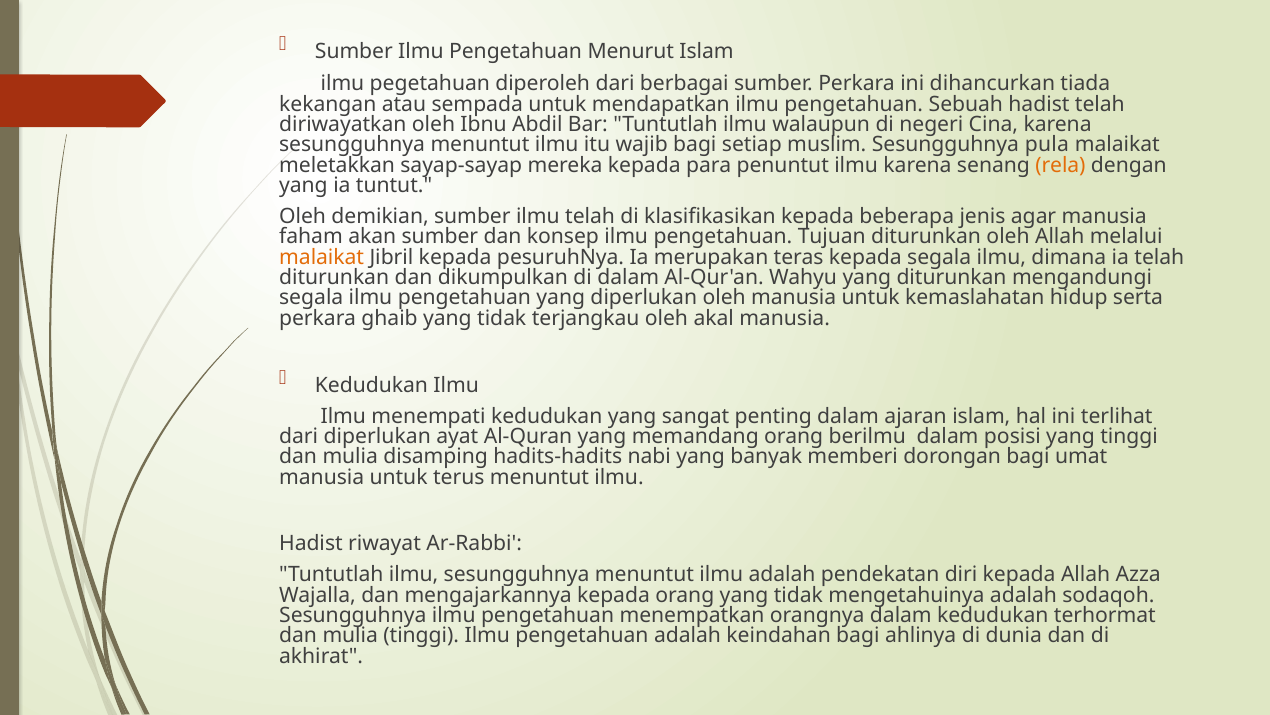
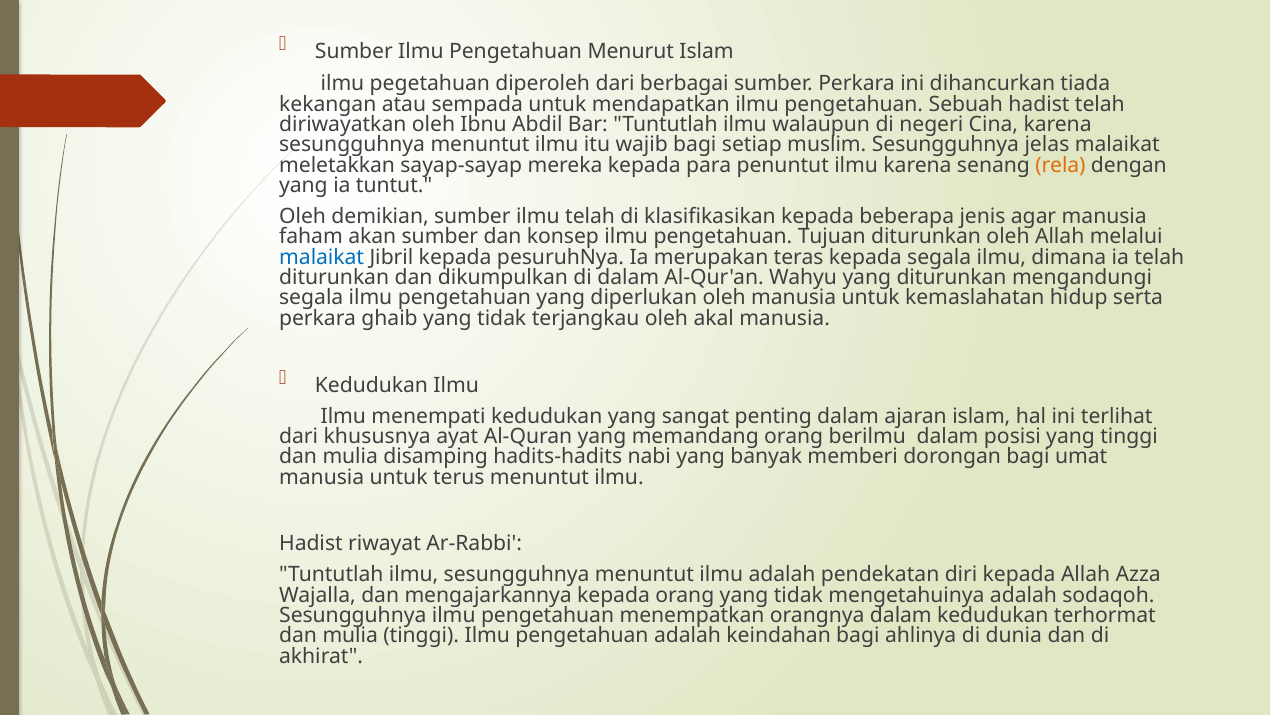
pula: pula -> jelas
malaikat at (322, 257) colour: orange -> blue
dari diperlukan: diperlukan -> khususnya
